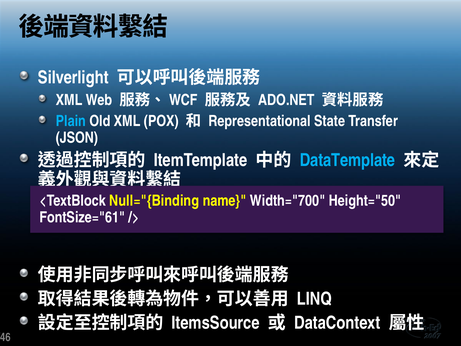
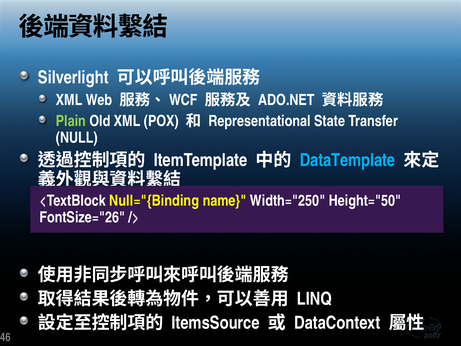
Plain colour: light blue -> light green
JSON: JSON -> NULL
Width="700: Width="700 -> Width="250
FontSize="61: FontSize="61 -> FontSize="26
